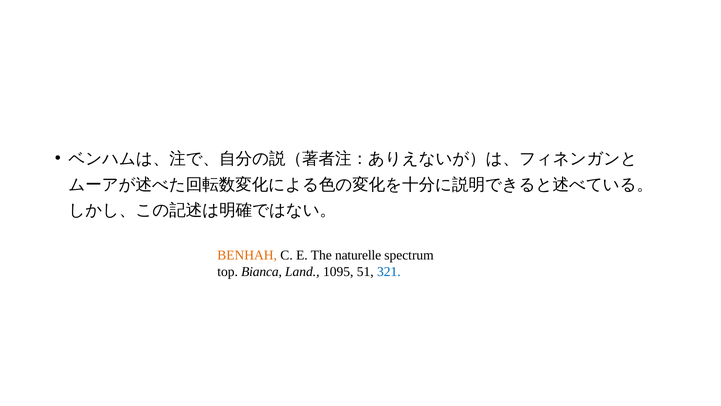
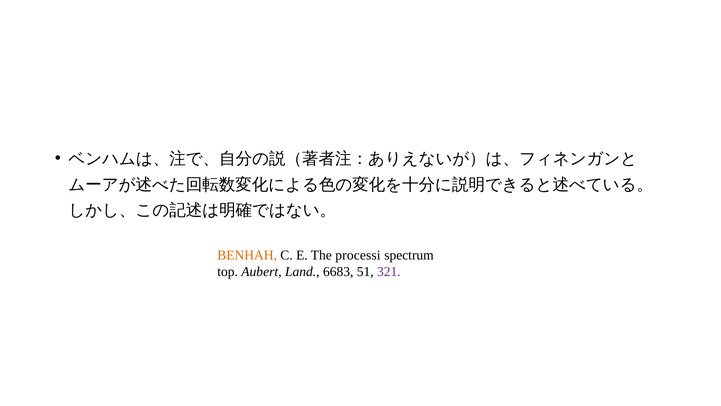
naturelle: naturelle -> processi
Bianca: Bianca -> Aubert
1095: 1095 -> 6683
321 colour: blue -> purple
